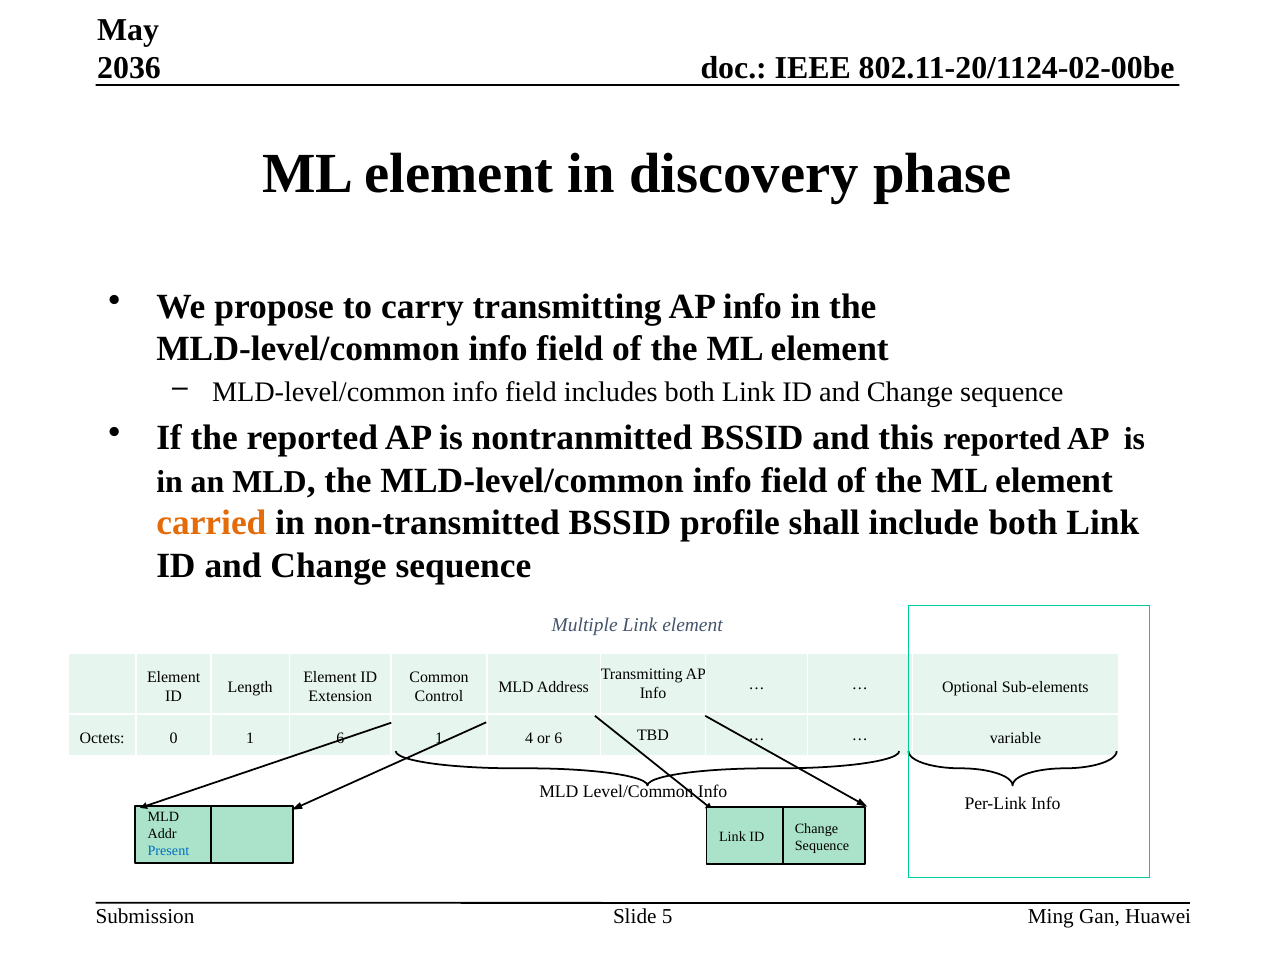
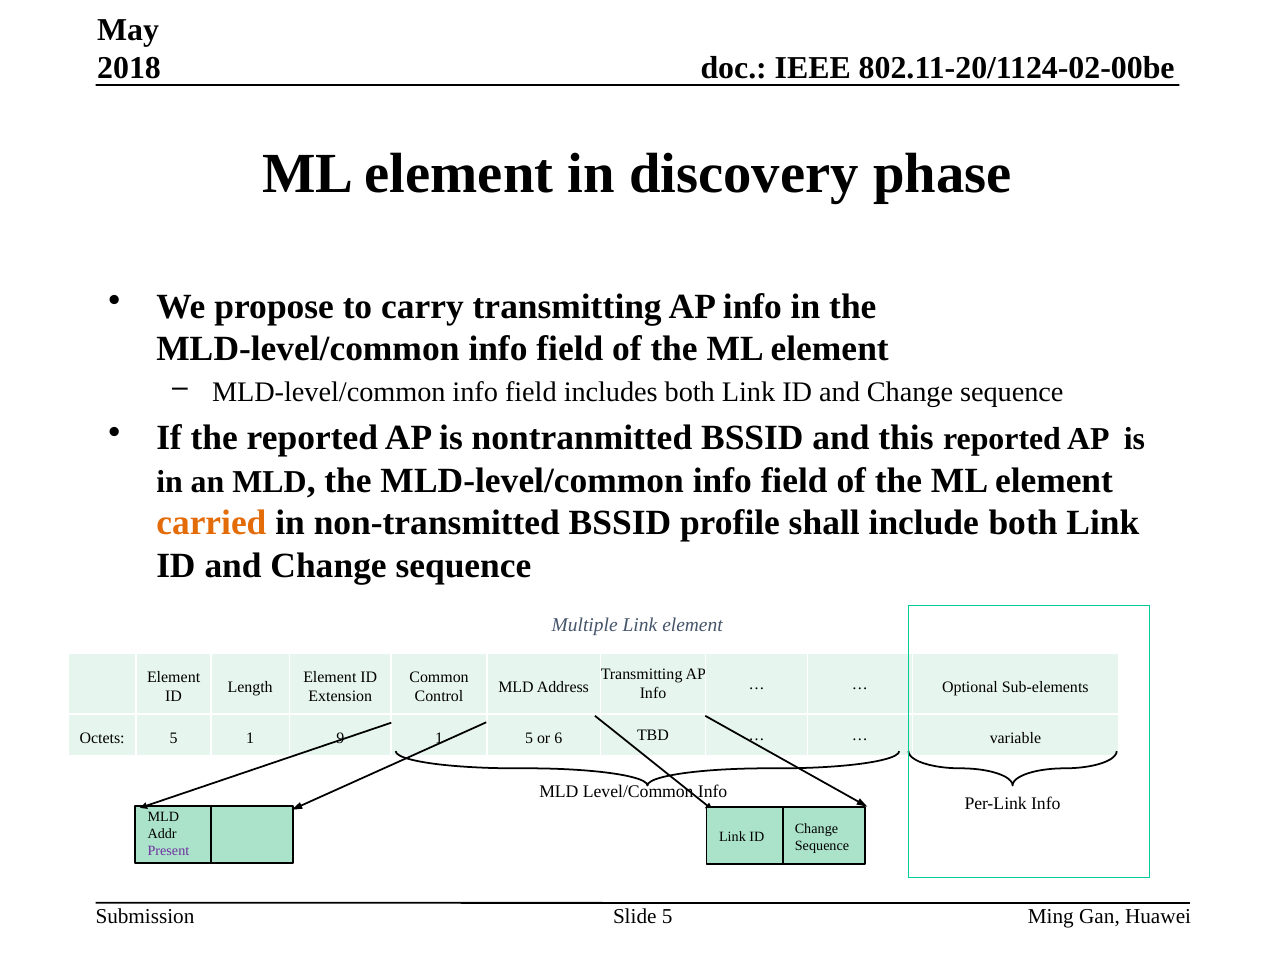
2036: 2036 -> 2018
Octets 0: 0 -> 5
1 6: 6 -> 9
1 4: 4 -> 5
Present colour: blue -> purple
